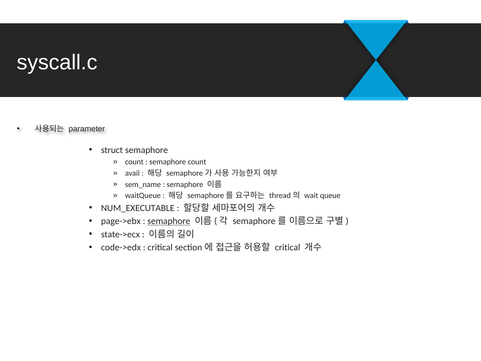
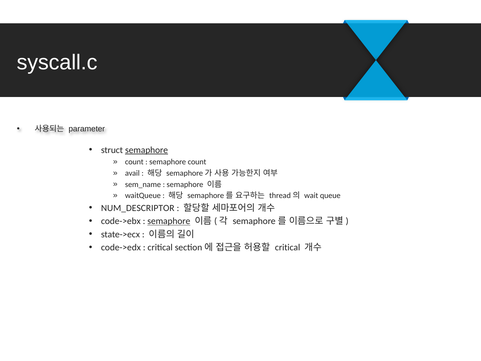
semaphore at (147, 150) underline: none -> present
NUM_EXECUTABLE: NUM_EXECUTABLE -> NUM_DESCRIPTOR
page->ebx: page->ebx -> code->ebx
